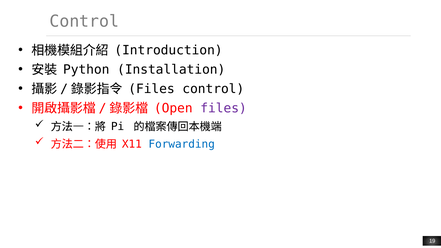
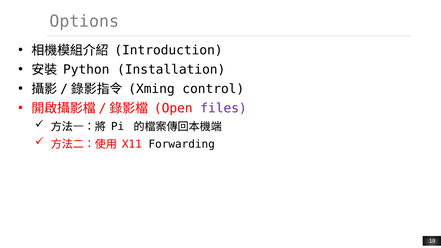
Control at (84, 21): Control -> Options
Files at (152, 89): Files -> Xming
Forwarding colour: blue -> black
